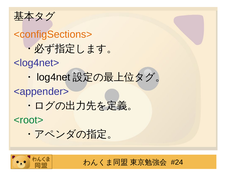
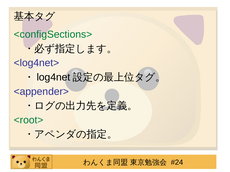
<configSections> colour: orange -> green
